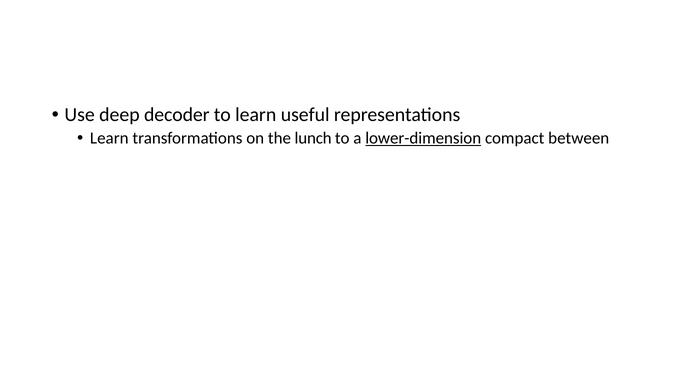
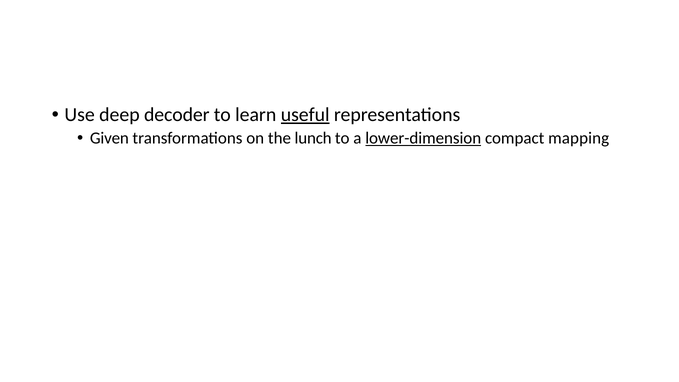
useful underline: none -> present
Learn at (109, 138): Learn -> Given
between: between -> mapping
